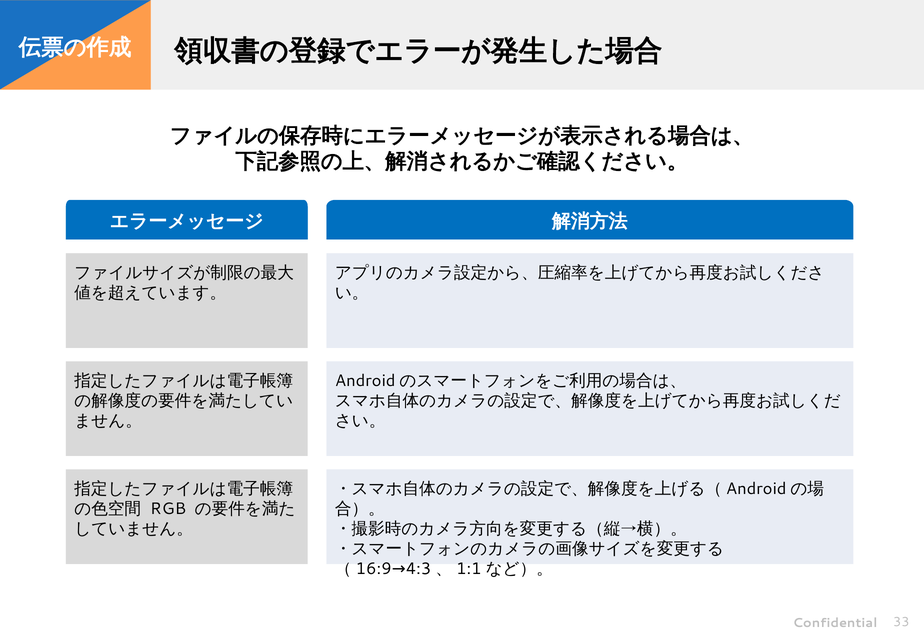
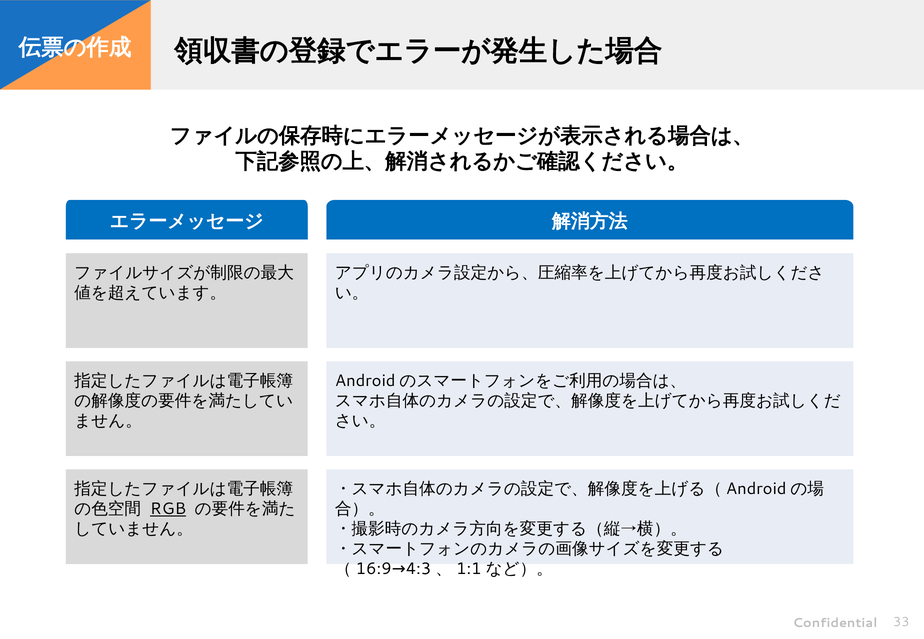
RGB underline: none -> present
